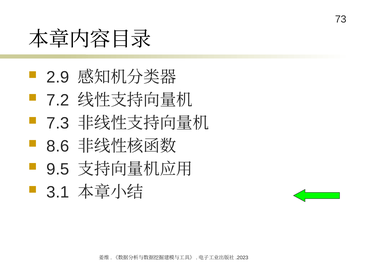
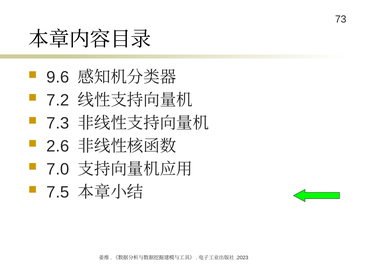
2.9: 2.9 -> 9.6
8.6: 8.6 -> 2.6
9.5: 9.5 -> 7.0
3.1: 3.1 -> 7.5
